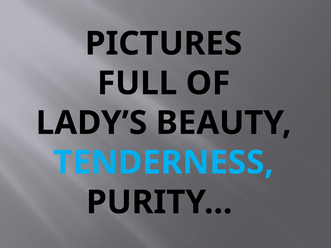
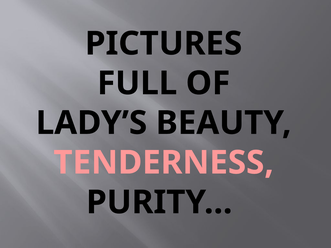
TENDERNESS colour: light blue -> pink
